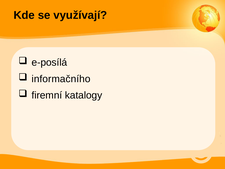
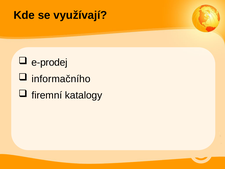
e-posílá: e-posílá -> e-prodej
